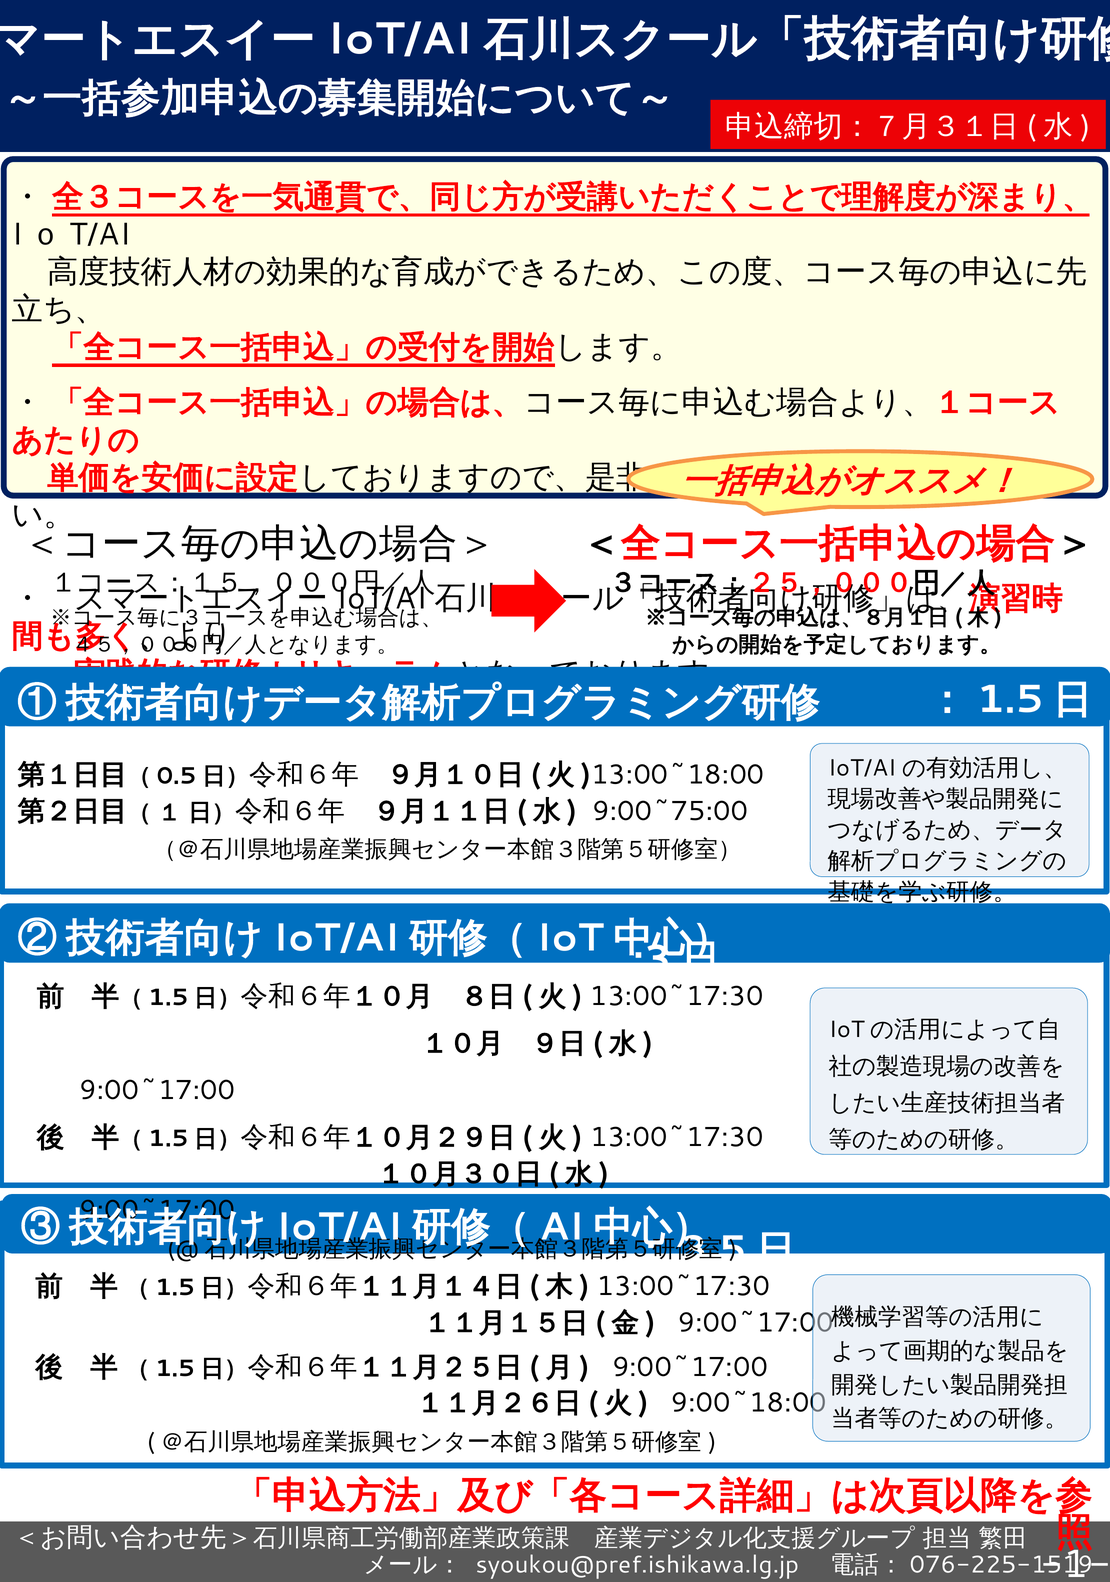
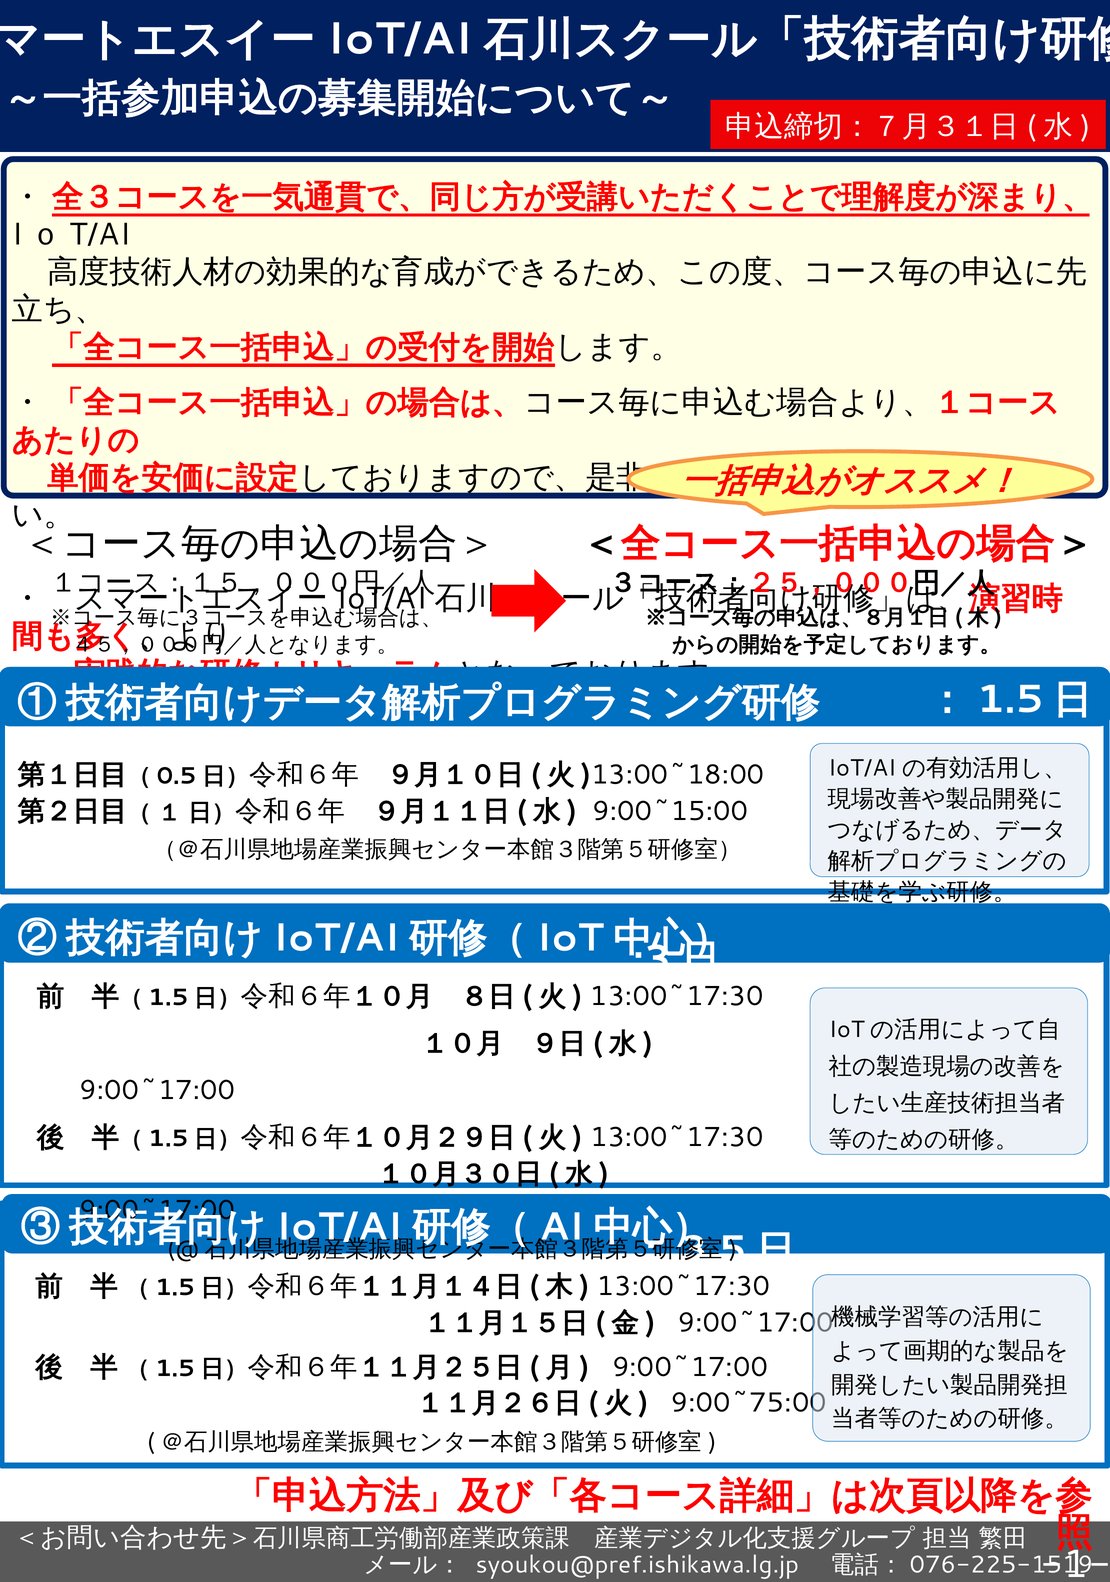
9:00~75:00: 9:00~75:00 -> 9:00~15:00
9:00~18:00: 9:00~18:00 -> 9:00~75:00
